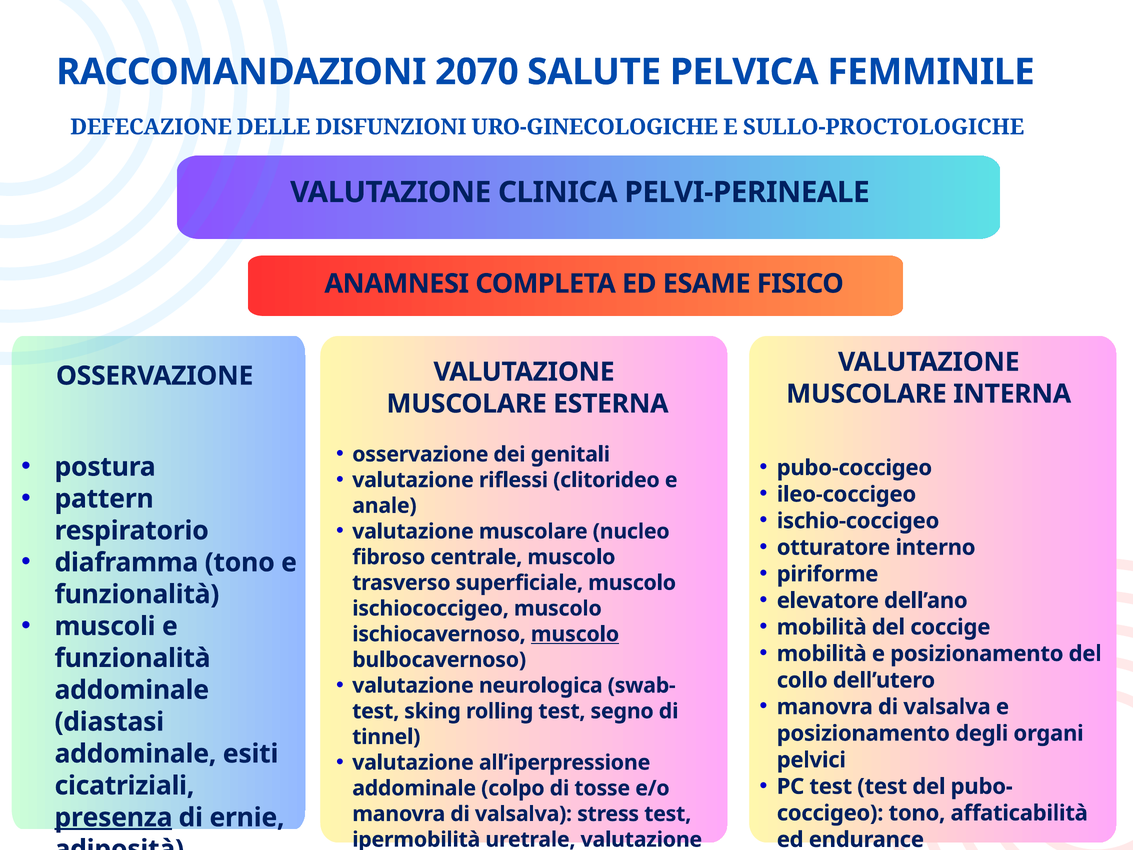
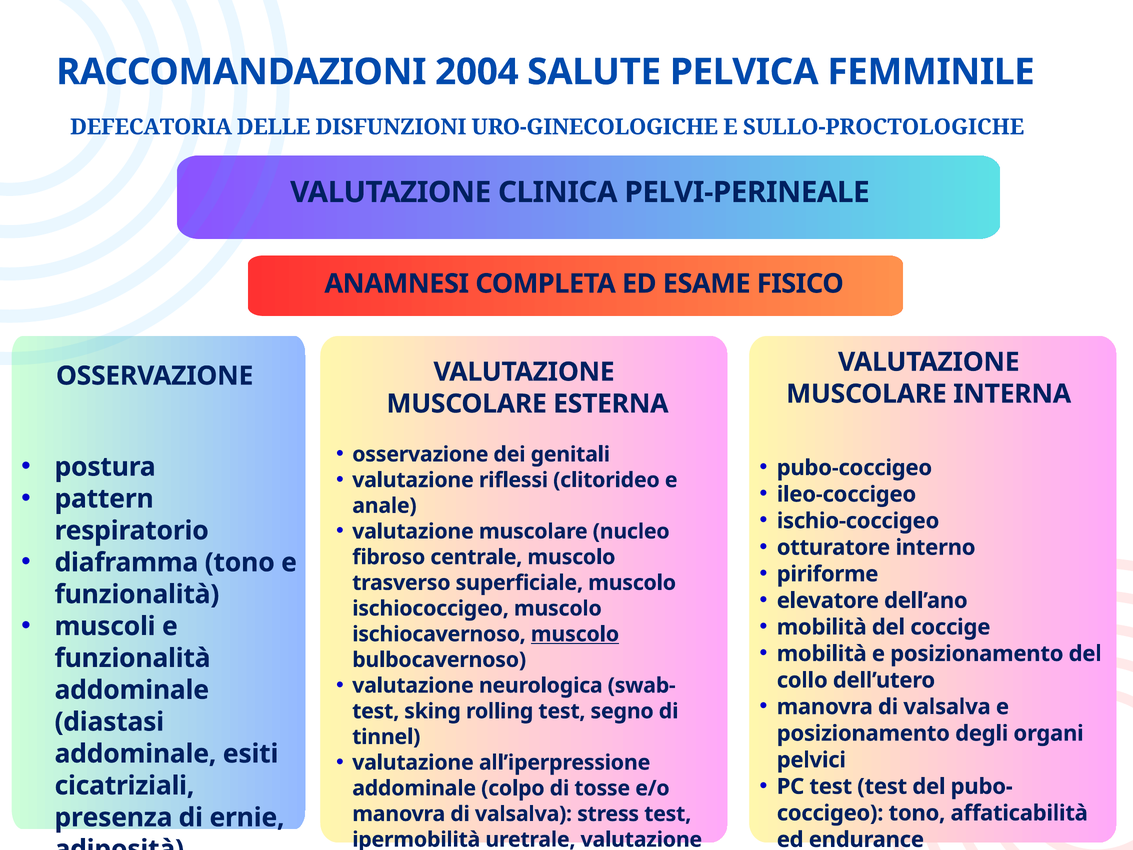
2070: 2070 -> 2004
DEFECAZIONE: DEFECAZIONE -> DEFECATORIA
presenza at (113, 817) underline: present -> none
